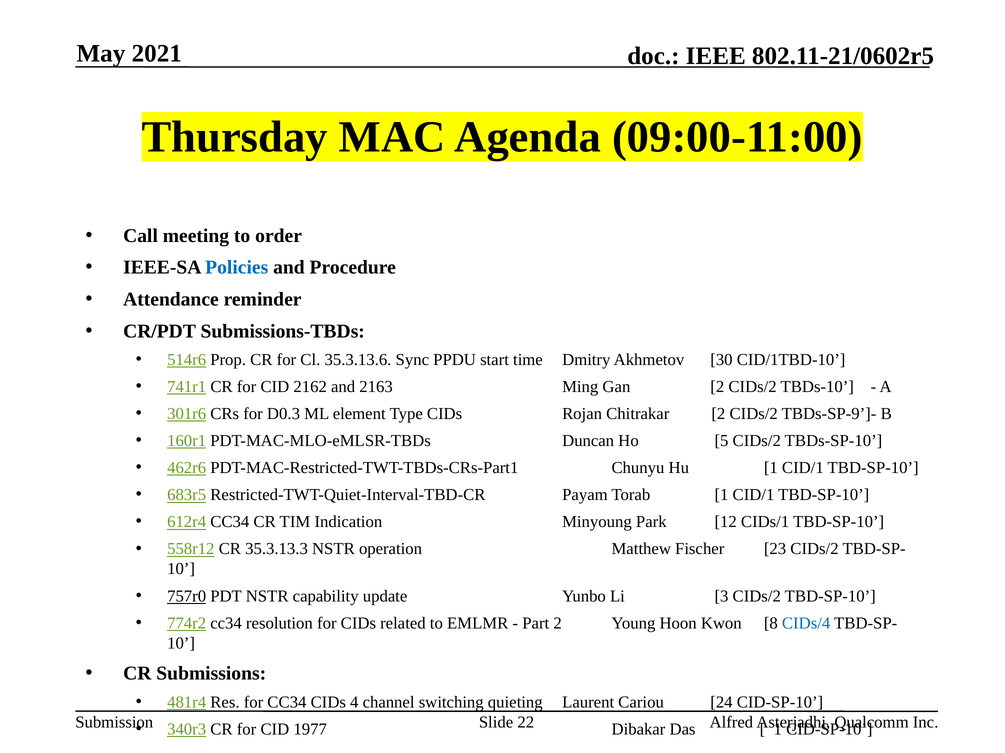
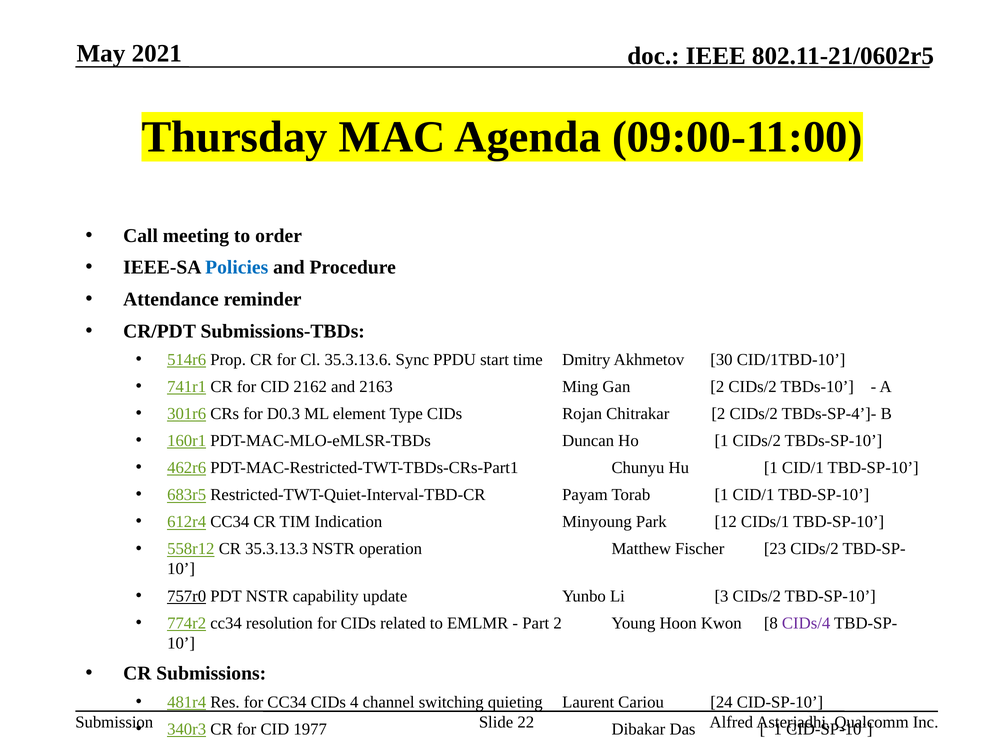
TBDs-SP-9’]-: TBDs-SP-9’]- -> TBDs-SP-4’]-
Ho 5: 5 -> 1
CIDs/4 colour: blue -> purple
